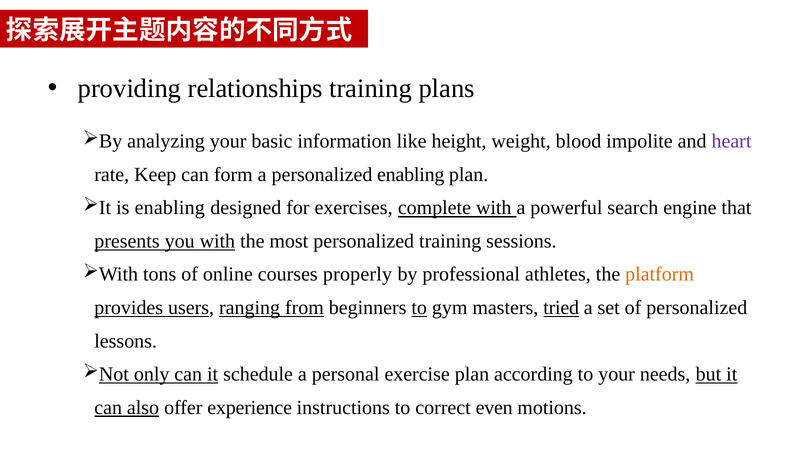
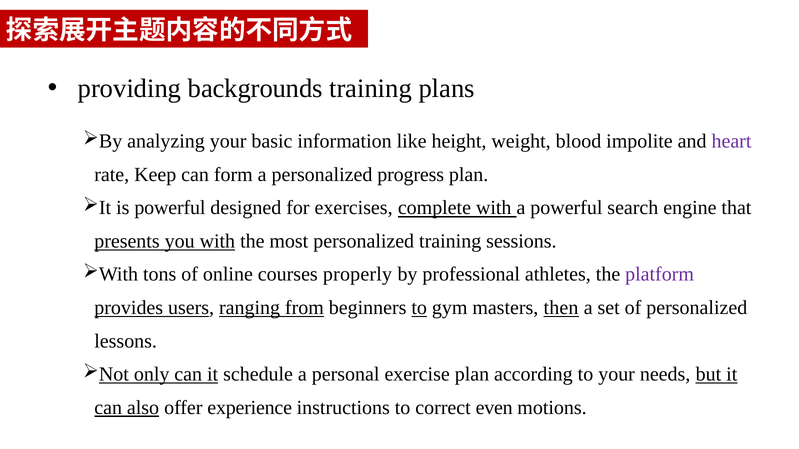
relationships: relationships -> backgrounds
personalized enabling: enabling -> progress
is enabling: enabling -> powerful
platform colour: orange -> purple
tried: tried -> then
